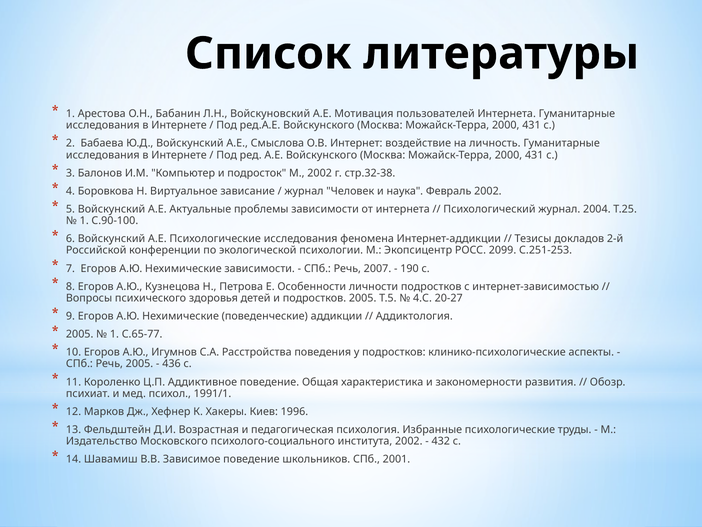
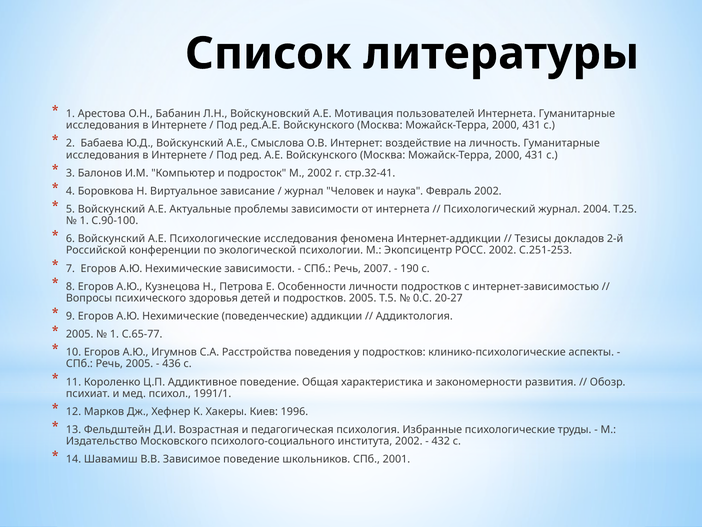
стр.32-38: стр.32-38 -> стр.32-41
РОСС 2099: 2099 -> 2002
4.С: 4.С -> 0.С
